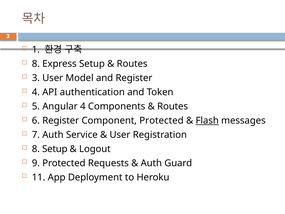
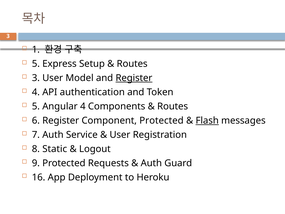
8 at (36, 64): 8 -> 5
Register at (134, 78) underline: none -> present
8 Setup: Setup -> Static
11: 11 -> 16
